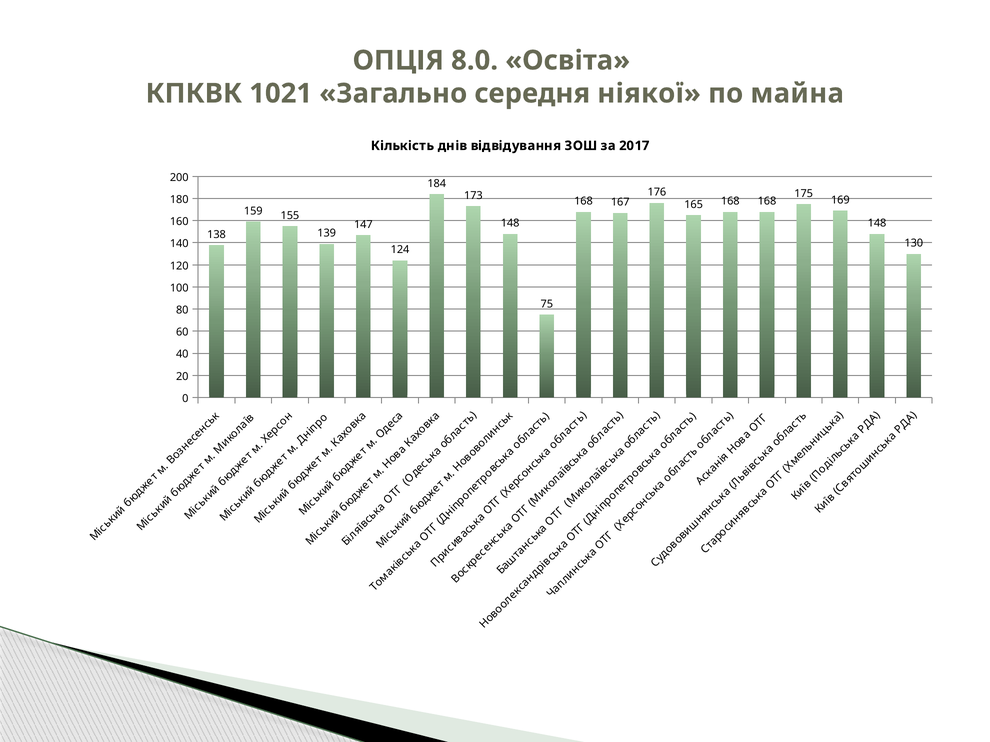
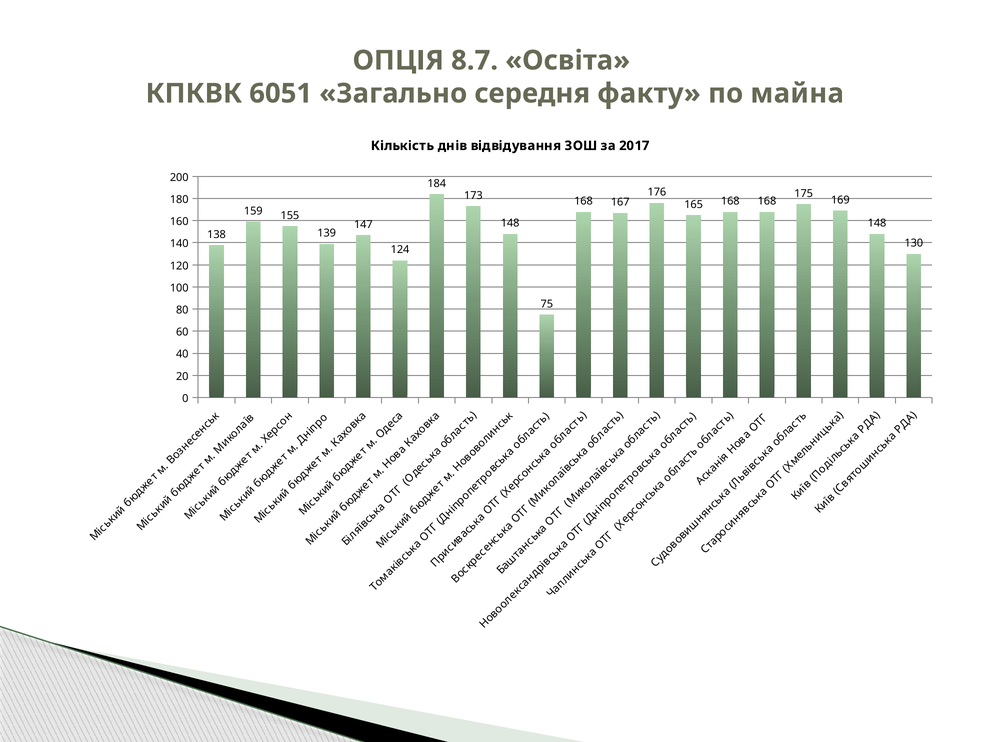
8.0: 8.0 -> 8.7
1021: 1021 -> 6051
ніякої: ніякої -> факту
